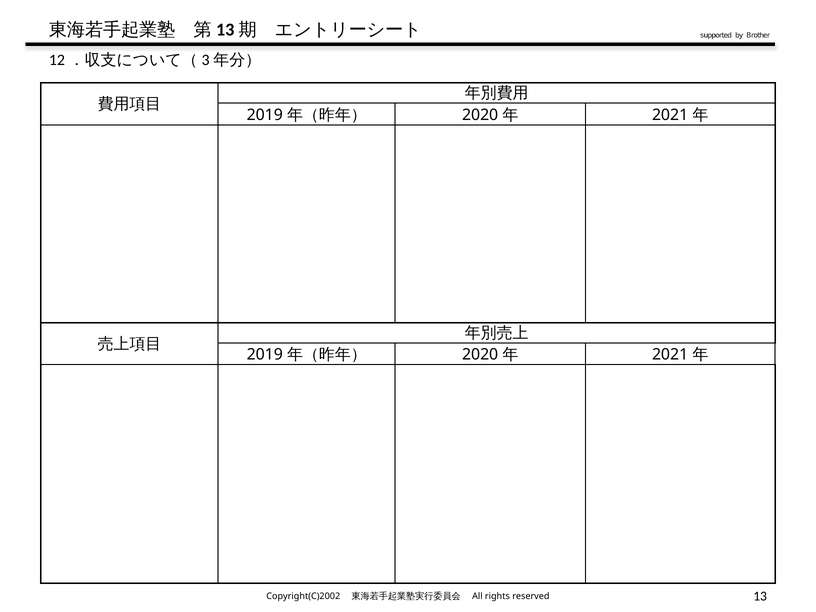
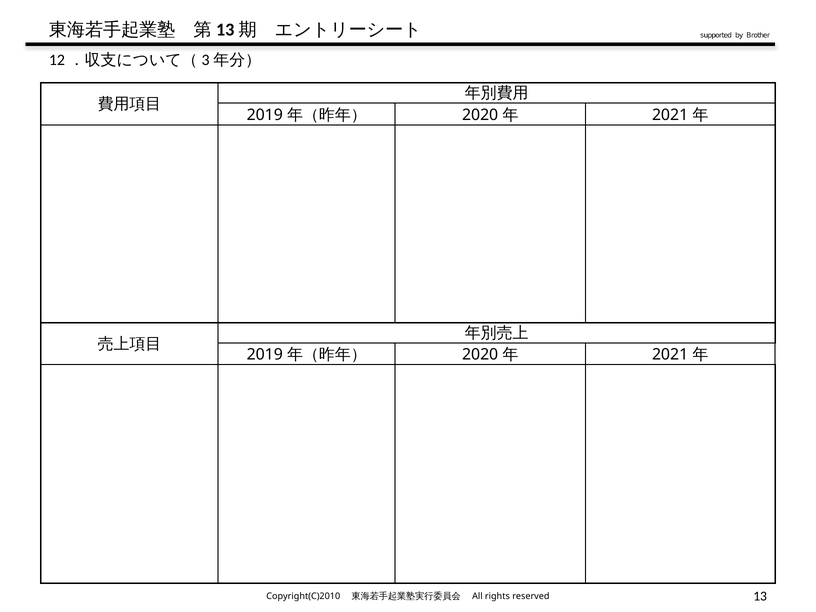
Copyright(C)2002: Copyright(C)2002 -> Copyright(C)2010
